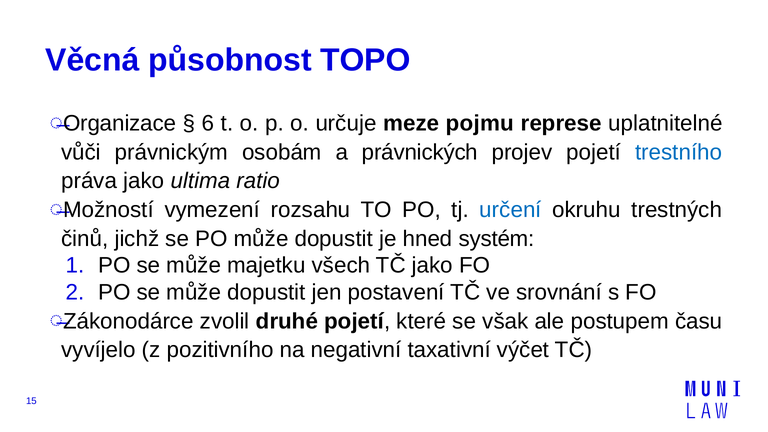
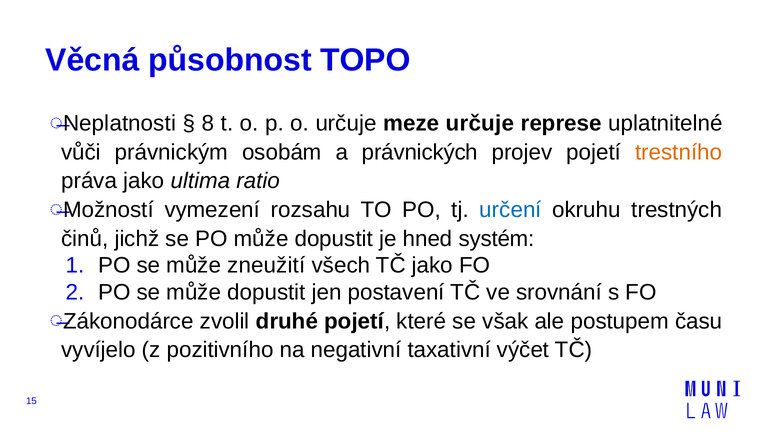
Organizace: Organizace -> Neplatnosti
6: 6 -> 8
meze pojmu: pojmu -> určuje
trestního colour: blue -> orange
majetku: majetku -> zneužití
